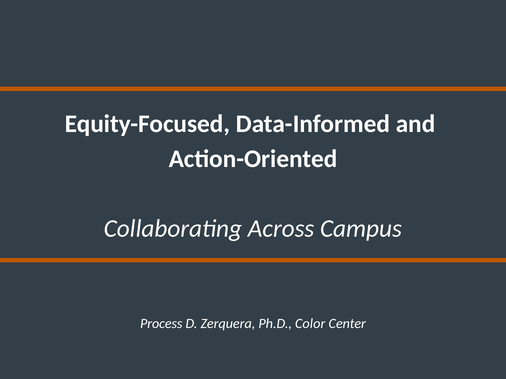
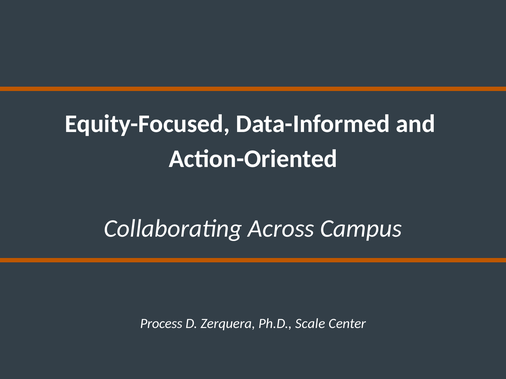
Color: Color -> Scale
